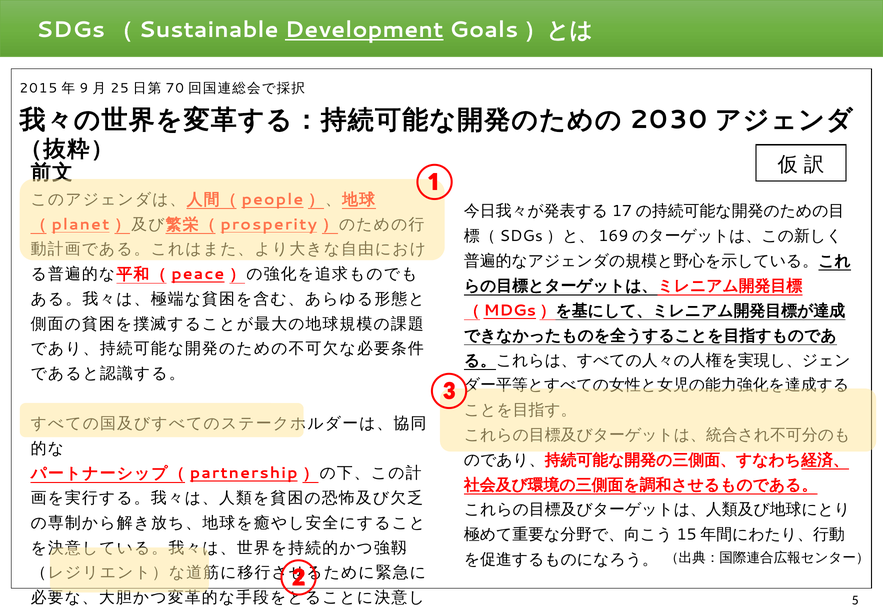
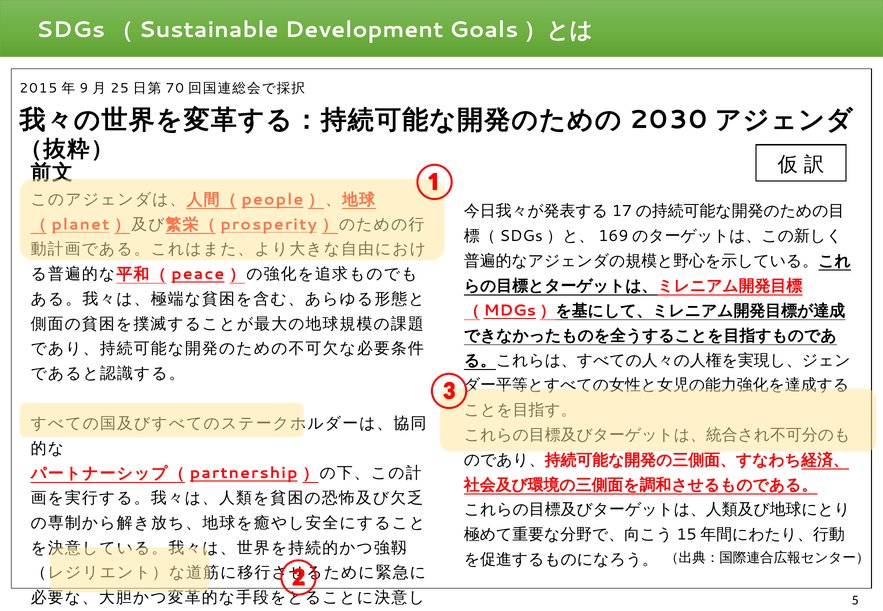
Development underline: present -> none
